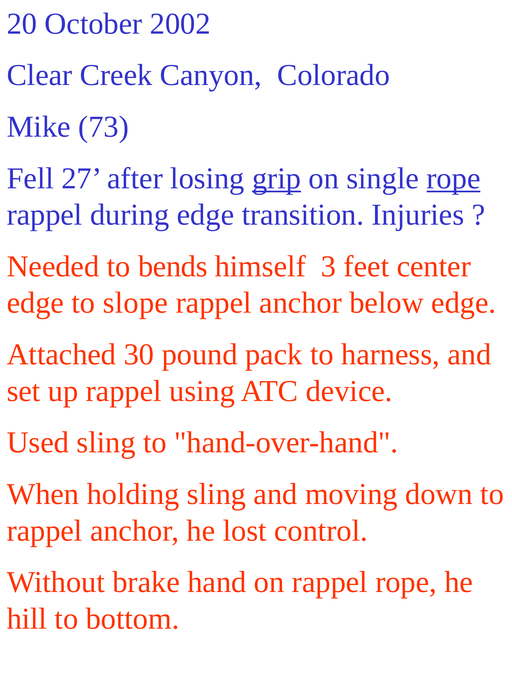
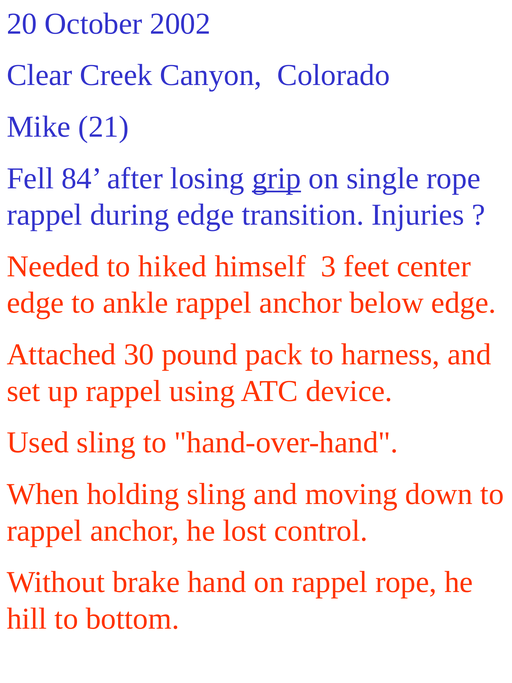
73: 73 -> 21
27: 27 -> 84
rope at (454, 178) underline: present -> none
bends: bends -> hiked
slope: slope -> ankle
